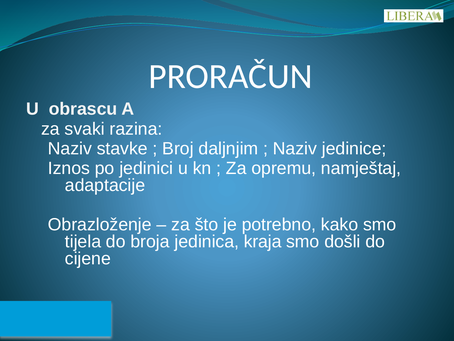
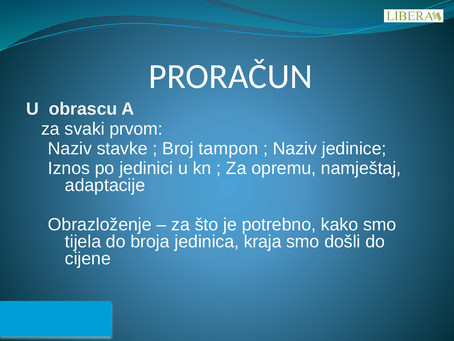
razina: razina -> prvom
daljnjim: daljnjim -> tampon
